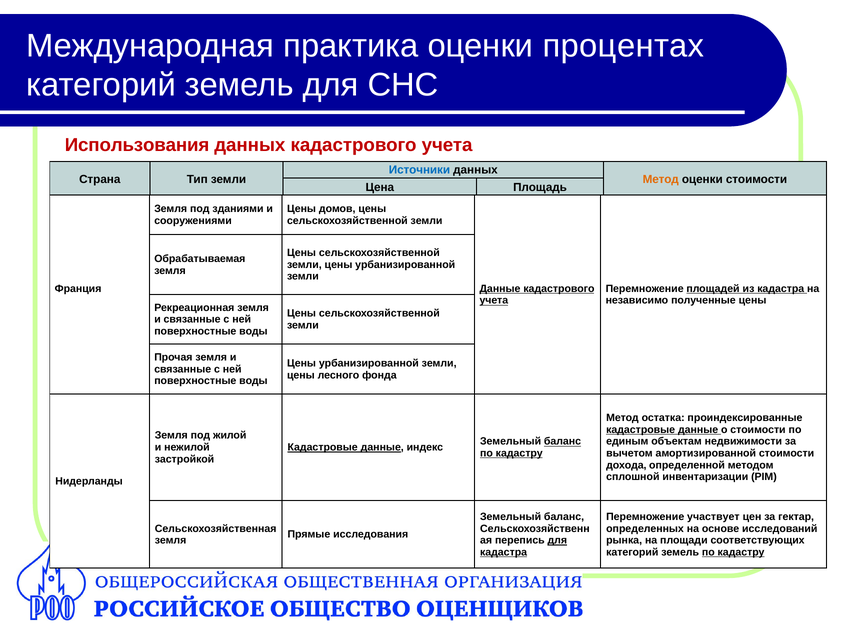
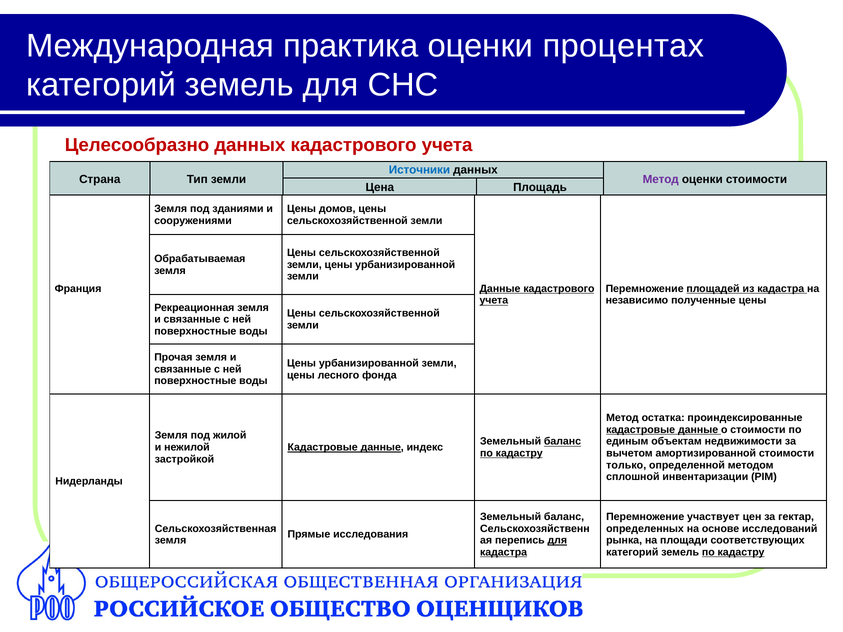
Использования: Использования -> Целесообразно
Метод at (661, 179) colour: orange -> purple
дохода: дохода -> только
